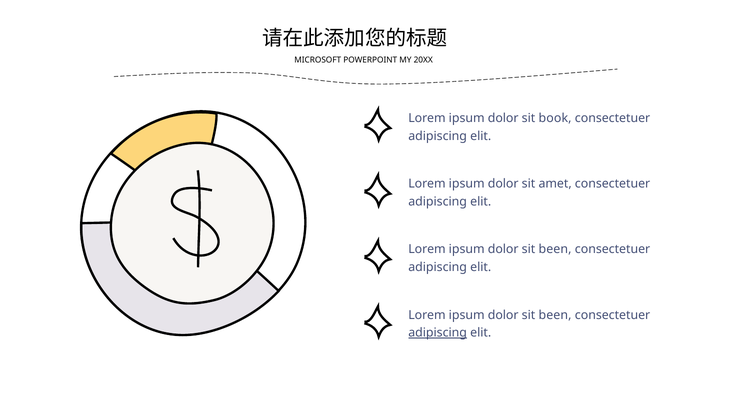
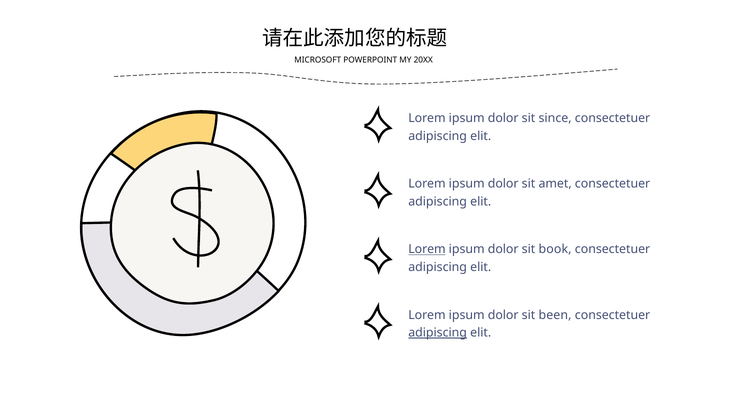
book: book -> since
Lorem at (427, 249) underline: none -> present
been at (555, 249): been -> book
